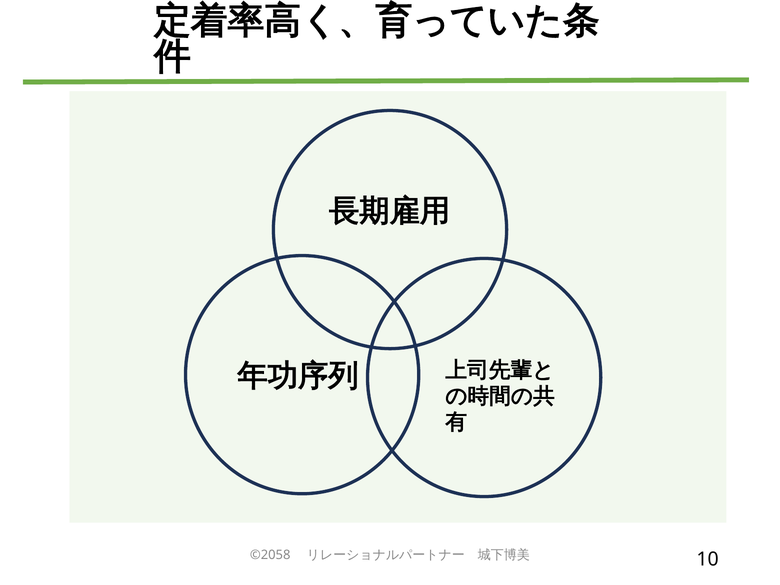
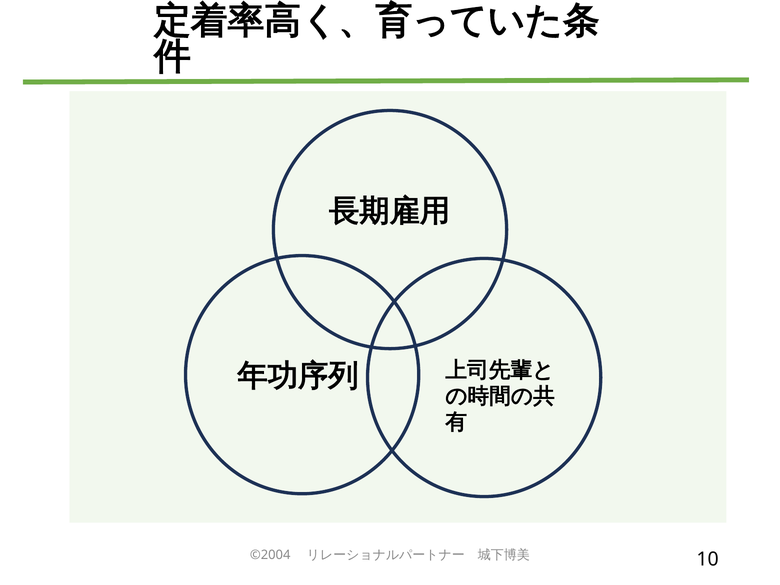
©2058: ©2058 -> ©2004
